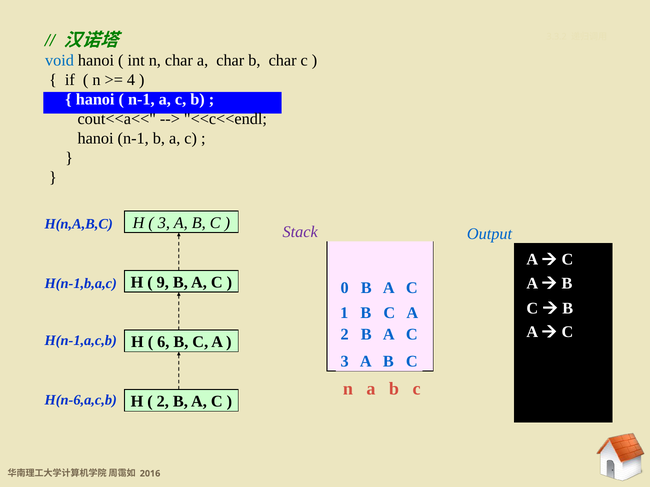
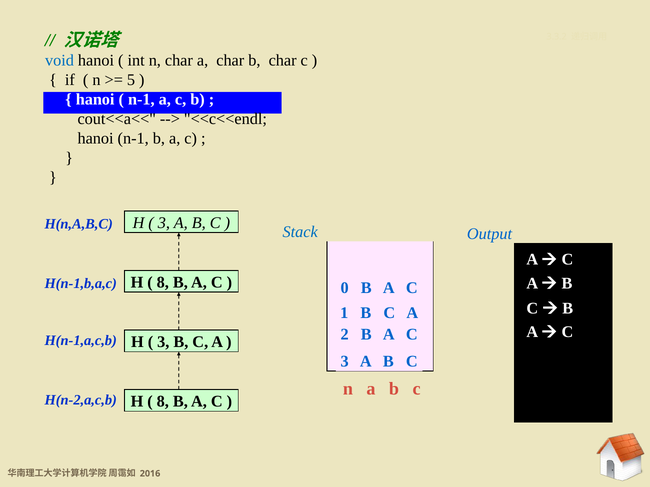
4: 4 -> 5
Stack colour: purple -> blue
9 at (163, 283): 9 -> 8
6 at (163, 342): 6 -> 3
H(n-6,a,c,b: H(n-6,a,c,b -> H(n-2,a,c,b
2 at (163, 402): 2 -> 8
